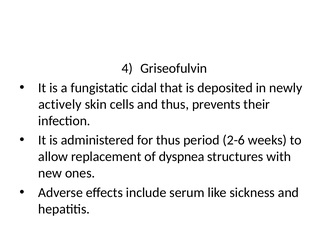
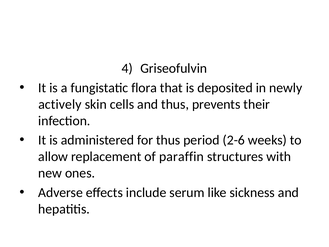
cidal: cidal -> flora
dyspnea: dyspnea -> paraffin
